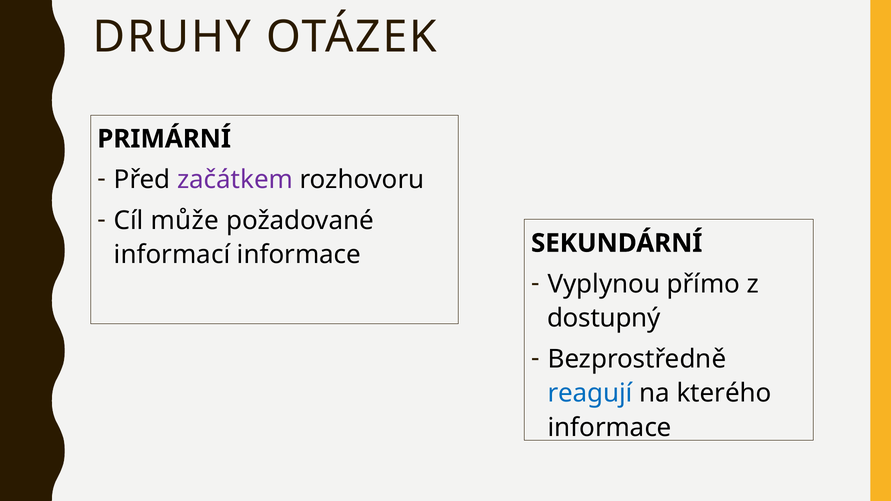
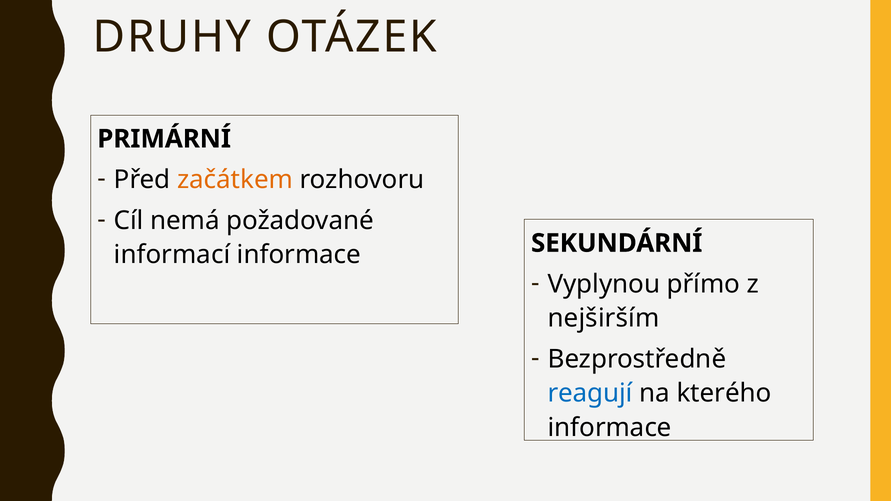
začátkem colour: purple -> orange
může: může -> nemá
dostupný: dostupný -> nejširším
